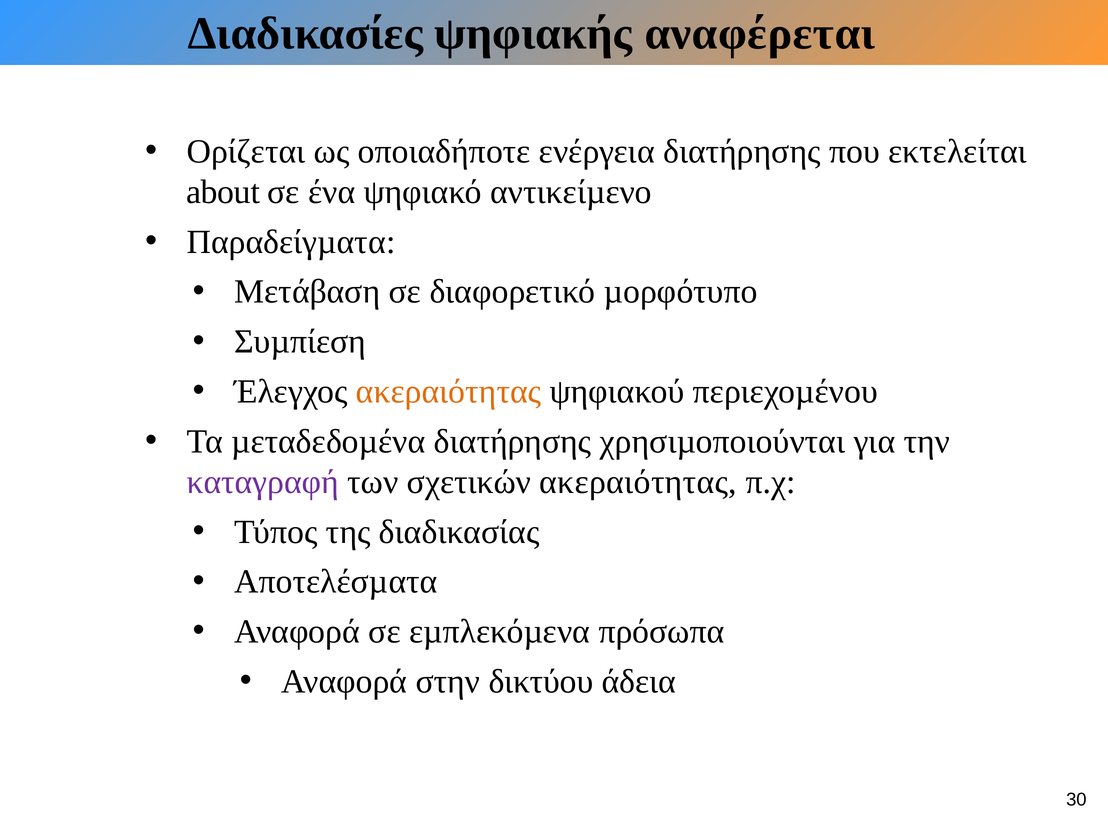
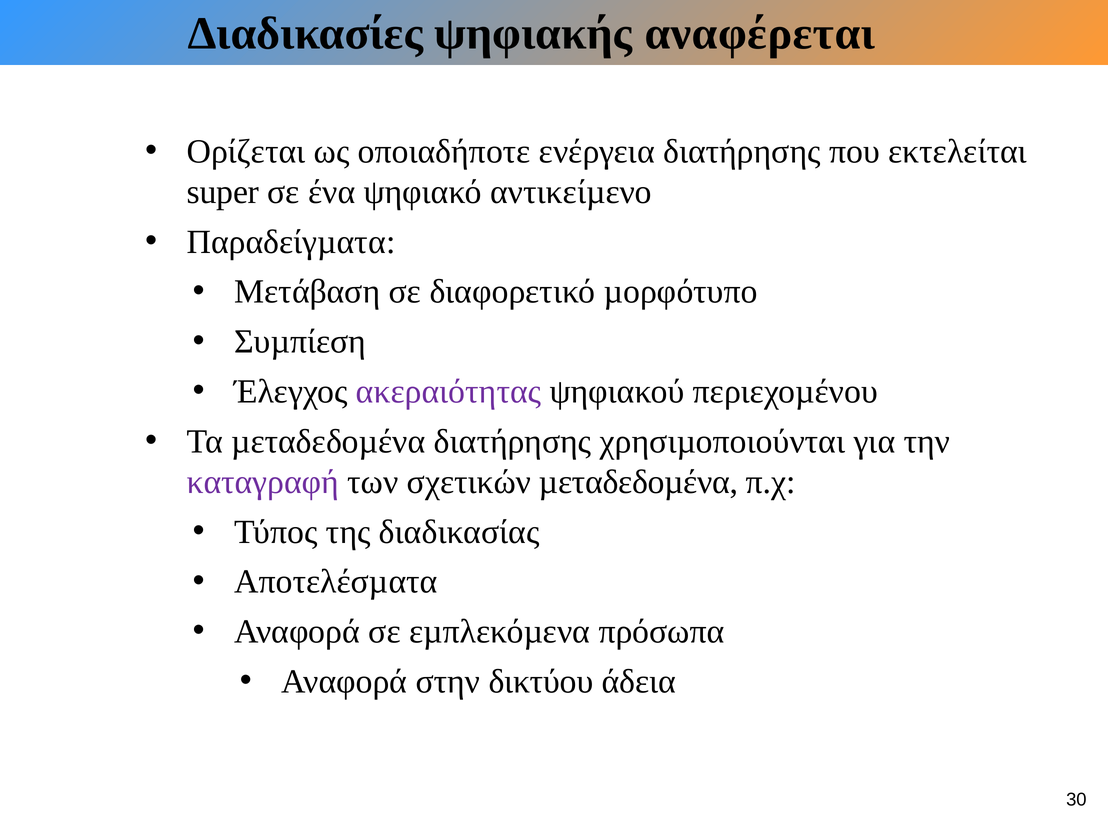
about: about -> super
ακεραιότητας at (449, 392) colour: orange -> purple
σχετικών ακεραιότητας: ακεραιότητας -> µεταδεδοµένα
